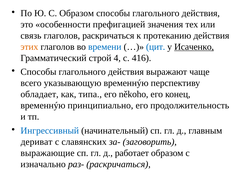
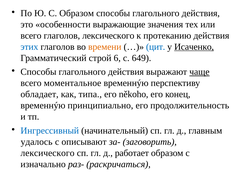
префигацией: префигацией -> выражающие
связь at (31, 36): связь -> всего
глаголов раскричаться: раскричаться -> лексического
этих colour: orange -> blue
времени colour: blue -> orange
4: 4 -> 6
416: 416 -> 649
чаще underline: none -> present
указывающую: указывающую -> моментальное
дериват: дериват -> удалось
славянских: славянских -> описывают
выражающие at (48, 153): выражающие -> лексического
